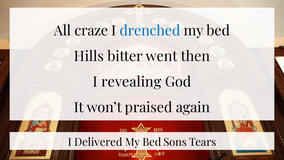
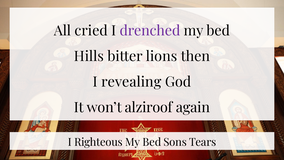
craze: craze -> cried
drenched colour: blue -> purple
went: went -> lions
praised: praised -> alziroof
Delivered: Delivered -> Righteous
